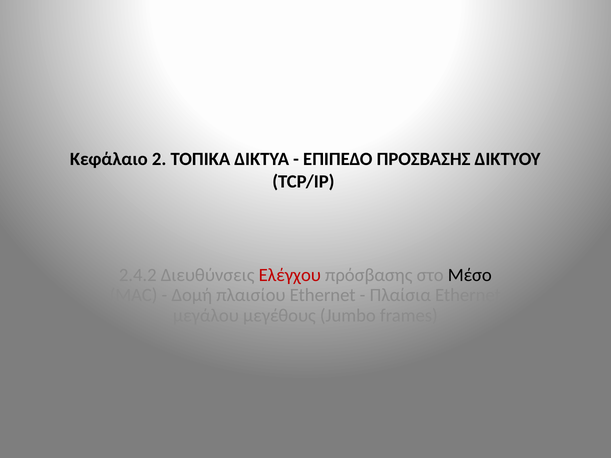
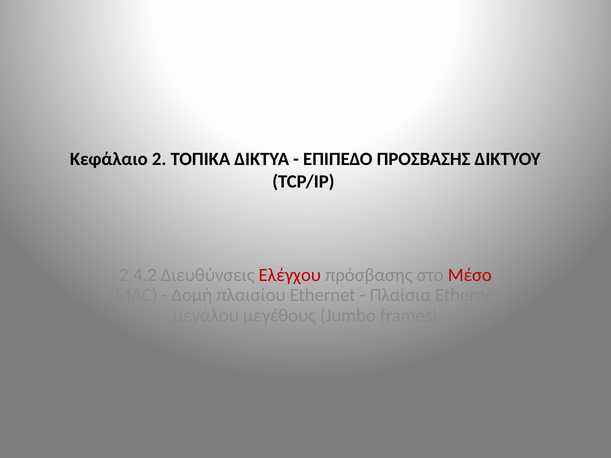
Μέσο colour: black -> red
